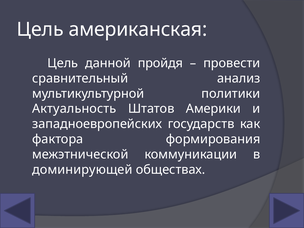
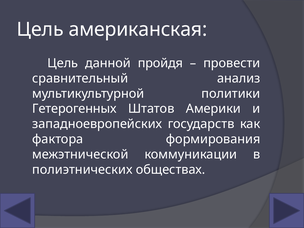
Актуальность: Актуальность -> Гетерогенных
доминирующей: доминирующей -> полиэтнических
